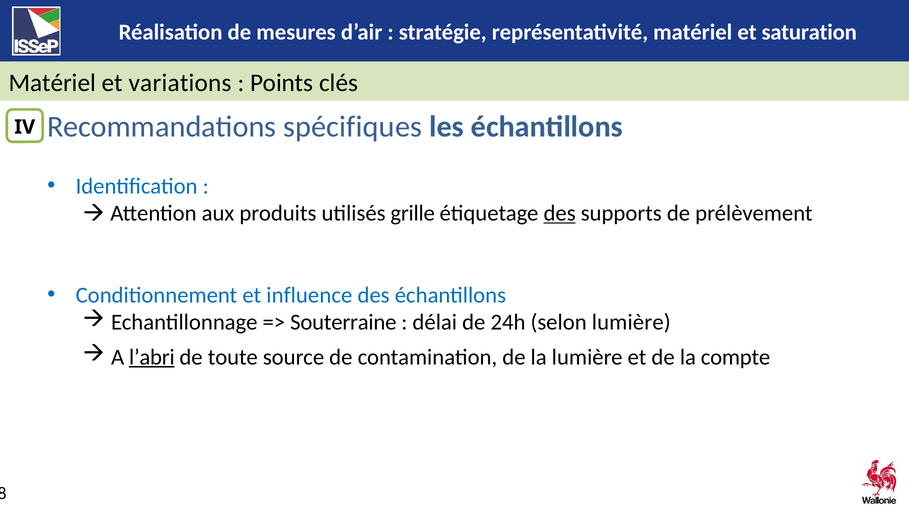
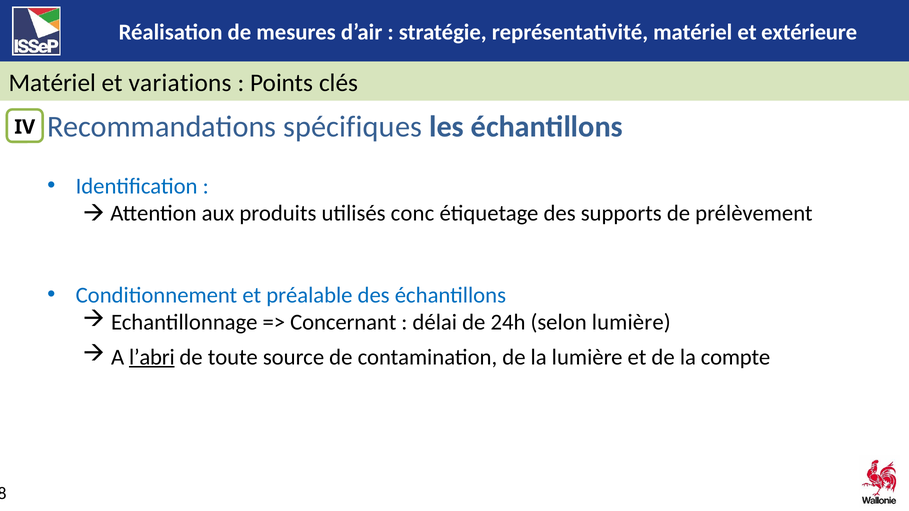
saturation: saturation -> extérieure
grille: grille -> conc
des at (560, 213) underline: present -> none
influence: influence -> préalable
Souterraine: Souterraine -> Concernant
